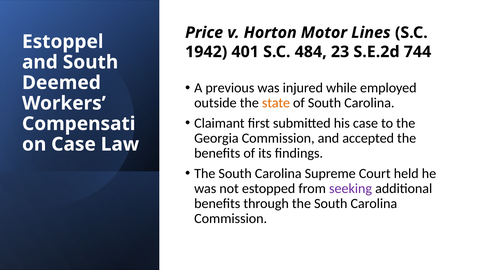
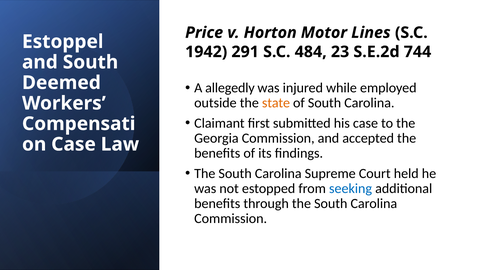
401: 401 -> 291
previous: previous -> allegedly
seeking colour: purple -> blue
